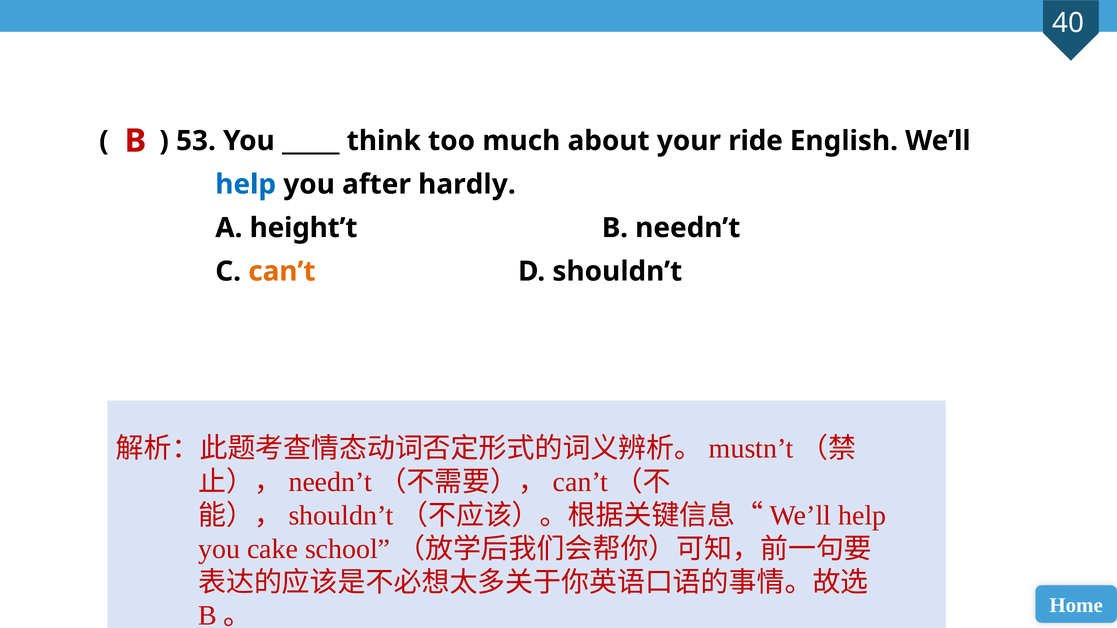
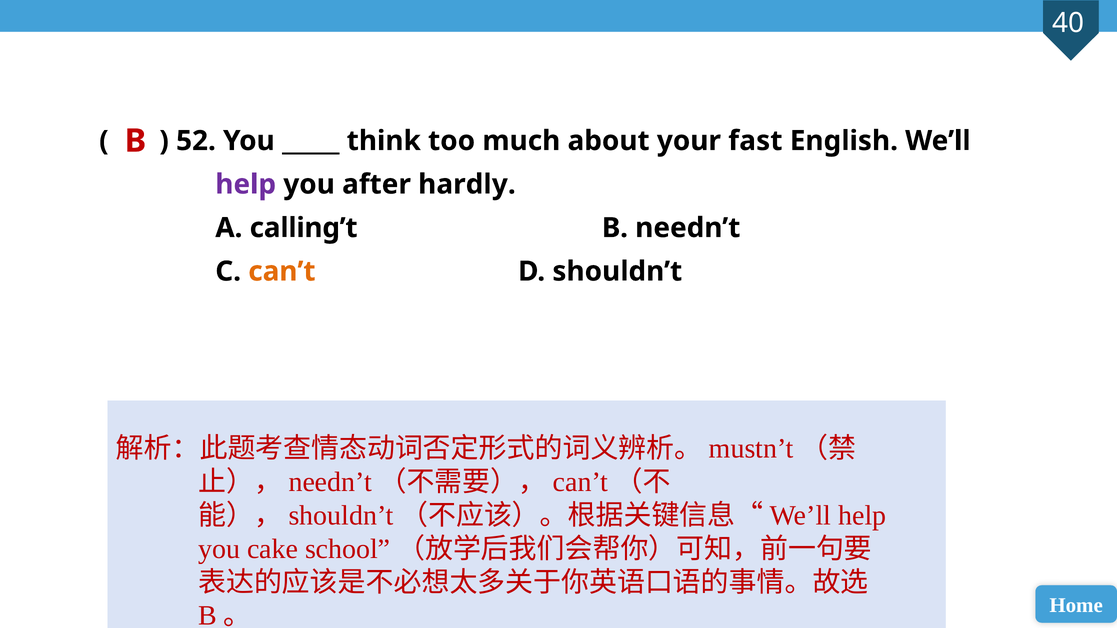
53: 53 -> 52
ride: ride -> fast
help at (246, 184) colour: blue -> purple
height’t: height’t -> calling’t
